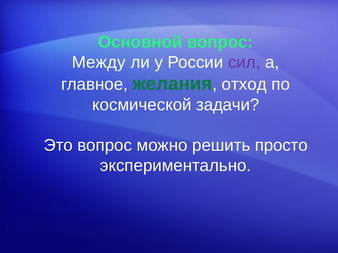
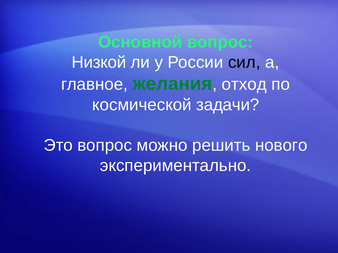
Между: Между -> Низкой
сил colour: purple -> black
просто: просто -> нового
